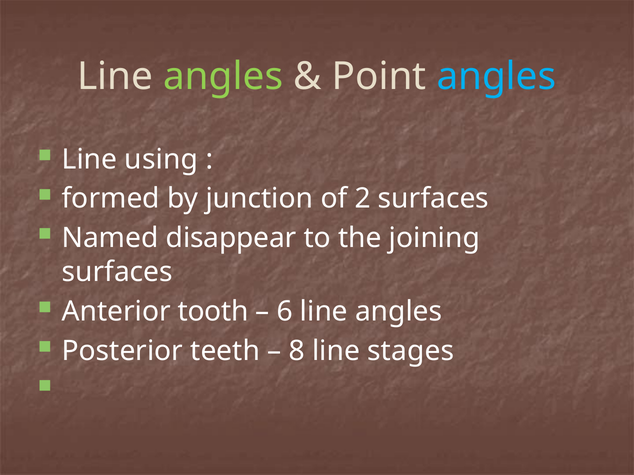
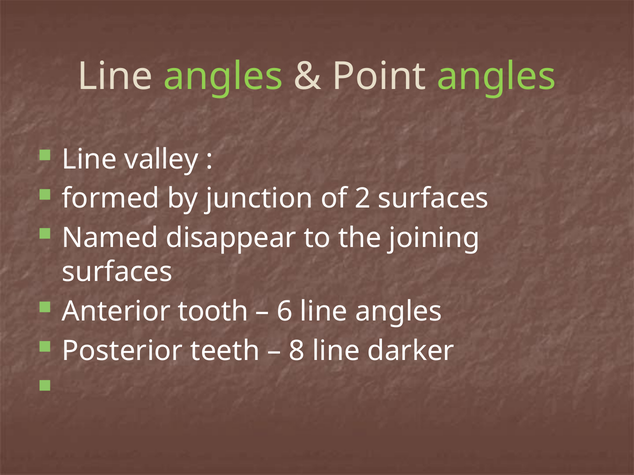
angles at (496, 77) colour: light blue -> light green
using: using -> valley
stages: stages -> darker
